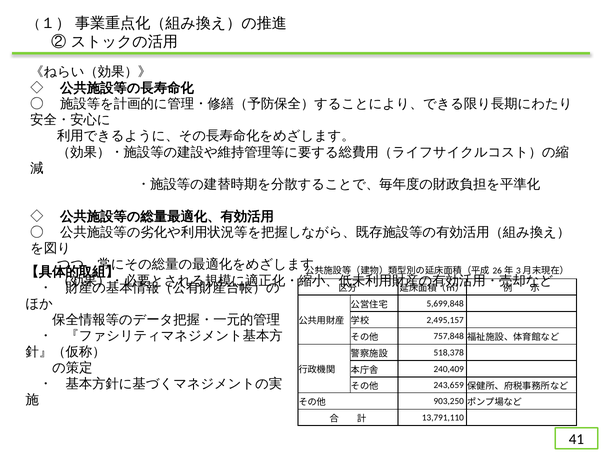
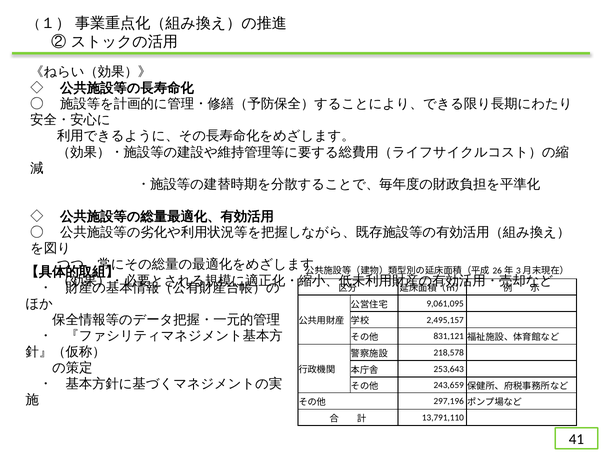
5,699,848: 5,699,848 -> 9,061,095
757,848: 757,848 -> 831,121
518,378: 518,378 -> 218,578
240,409: 240,409 -> 253,643
903,250: 903,250 -> 297,196
